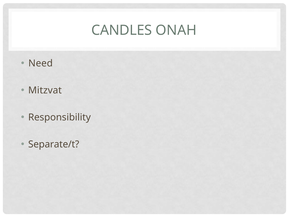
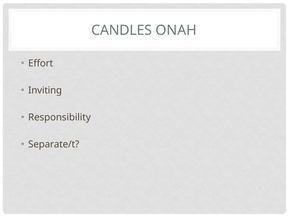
Need: Need -> Effort
Mitzvat: Mitzvat -> Inviting
